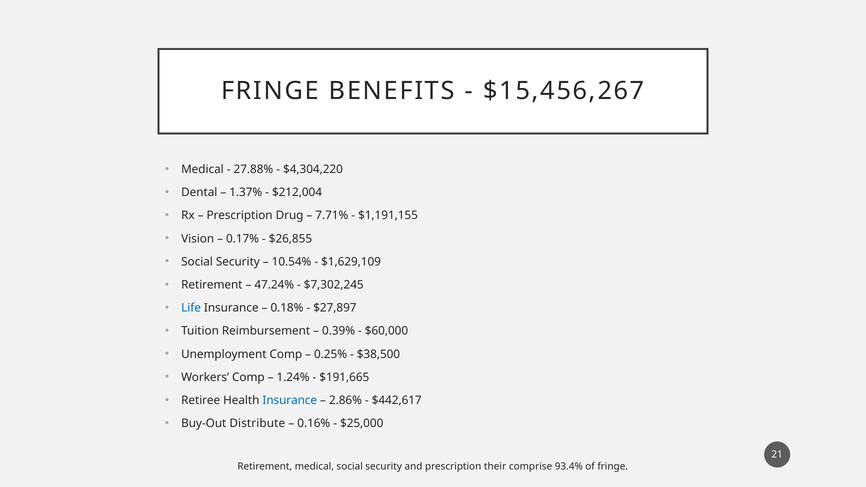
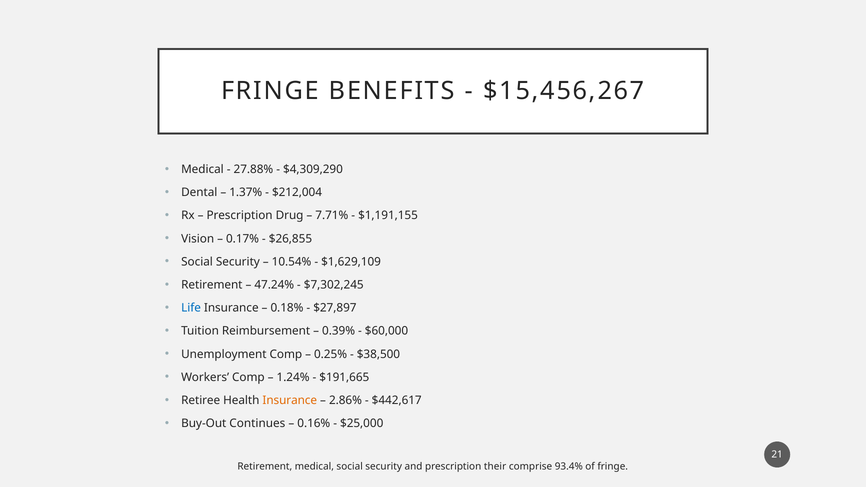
$4,304,220: $4,304,220 -> $4,309,290
Insurance at (290, 401) colour: blue -> orange
Distribute: Distribute -> Continues
